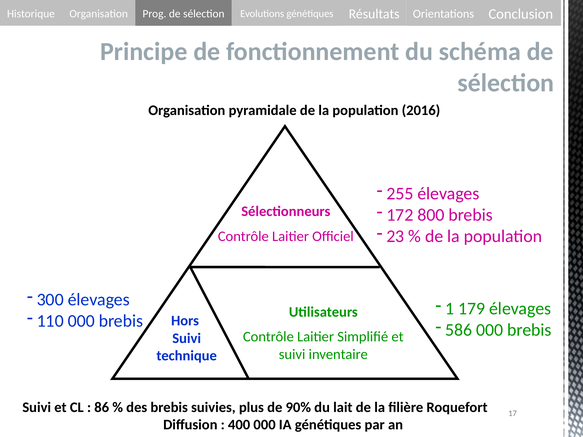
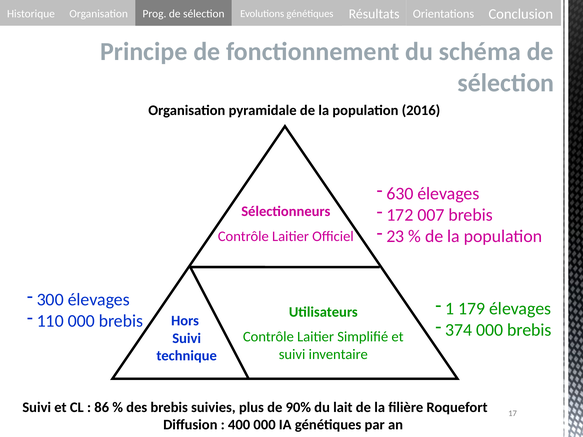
255: 255 -> 630
800: 800 -> 007
586: 586 -> 374
